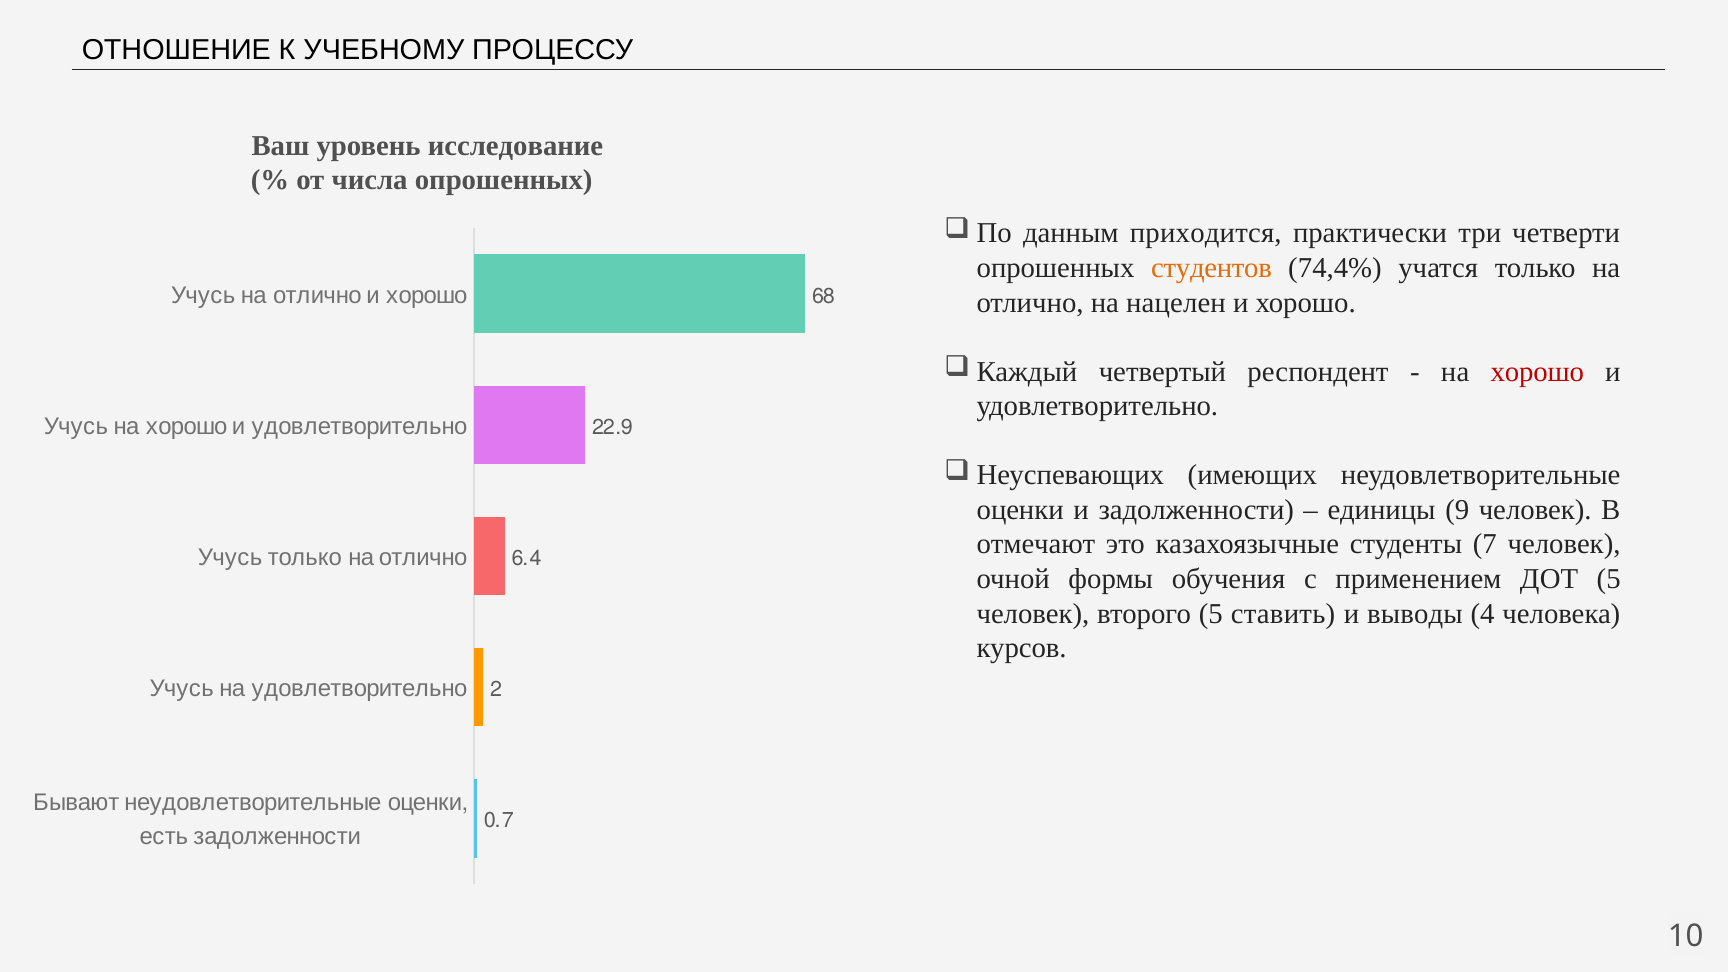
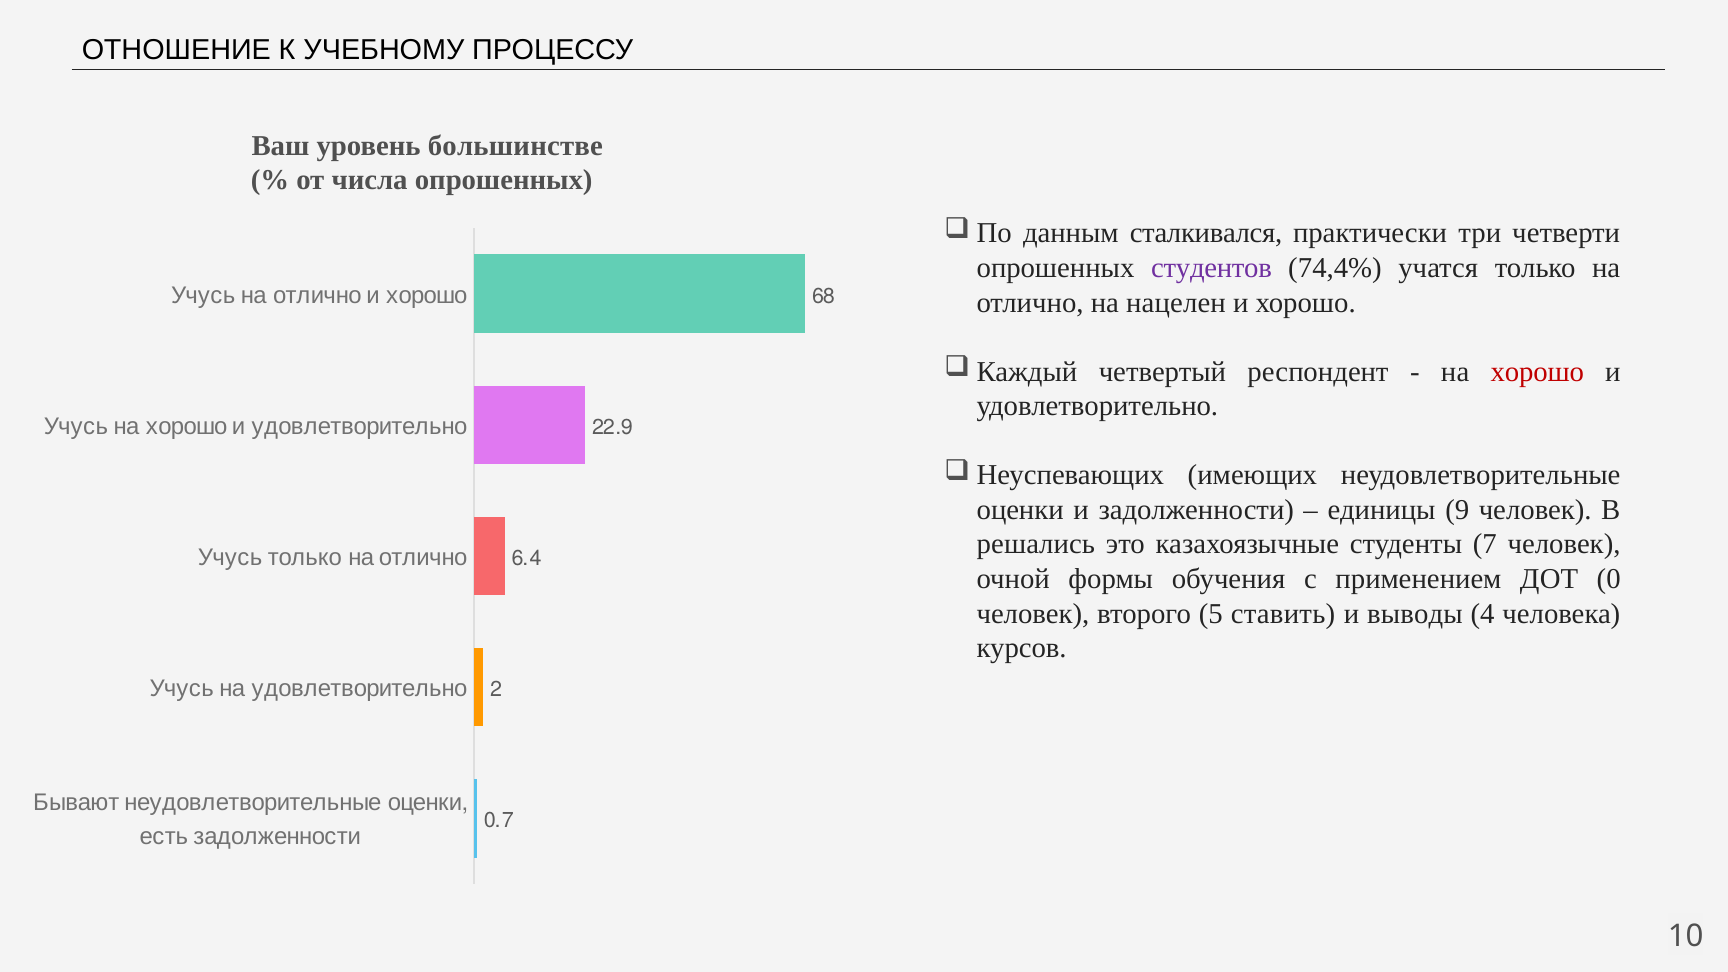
исследование: исследование -> большинстве
приходится: приходится -> cталкивался
студентов colour: orange -> purple
отмечают: отмечают -> решались
ДОТ 5: 5 -> 0
